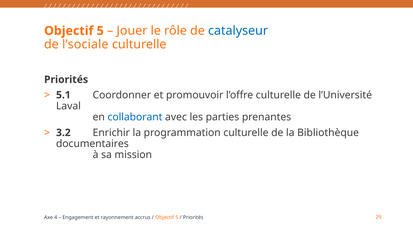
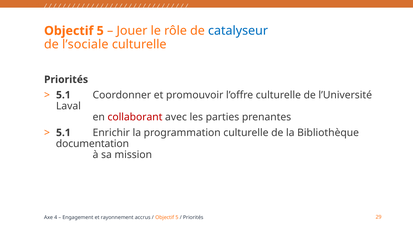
collaborant colour: blue -> red
3.2 at (63, 133): 3.2 -> 5.1
documentaires: documentaires -> documentation
